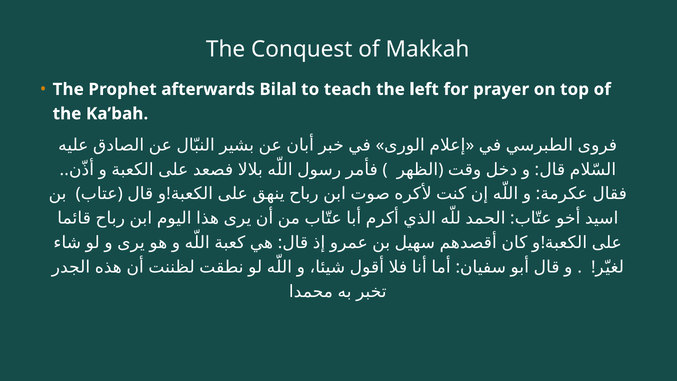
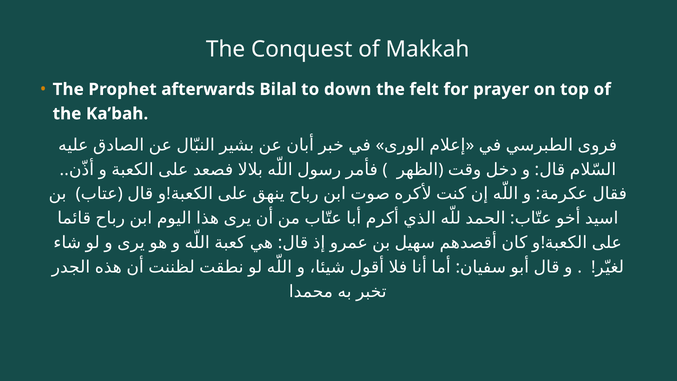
teach: teach -> down
left: left -> felt
